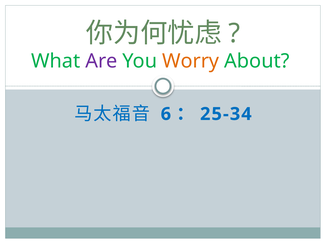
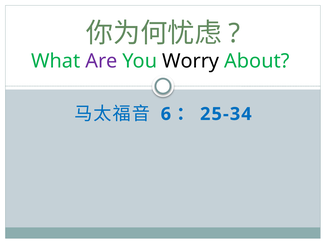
Worry colour: orange -> black
